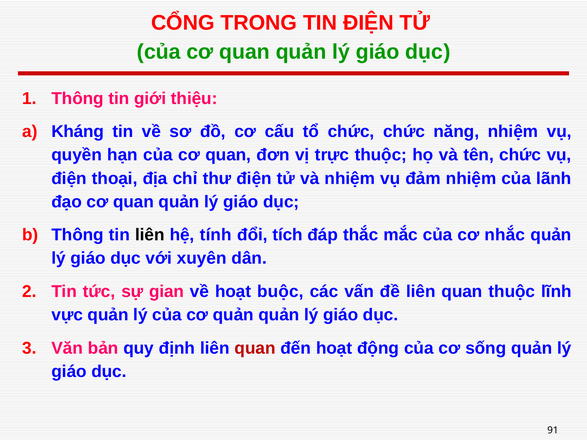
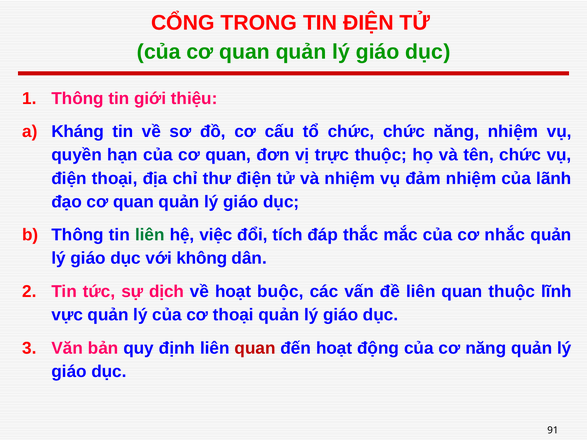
liên at (150, 235) colour: black -> green
tính: tính -> việc
xuyên: xuyên -> không
gian: gian -> dịch
cơ quản: quản -> thoại
cơ sống: sống -> năng
